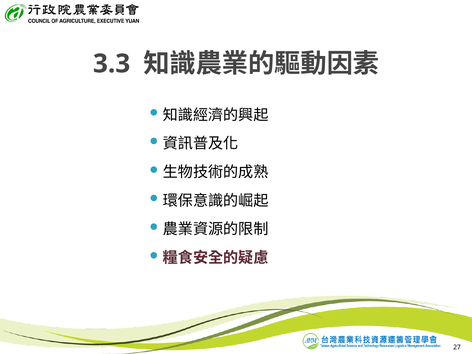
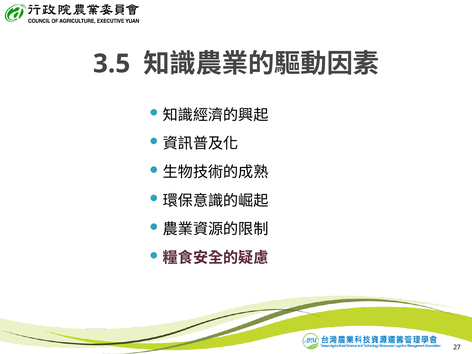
3.3: 3.3 -> 3.5
